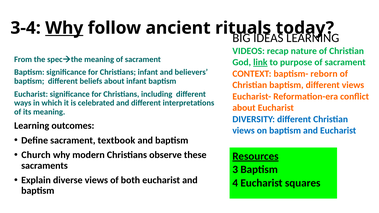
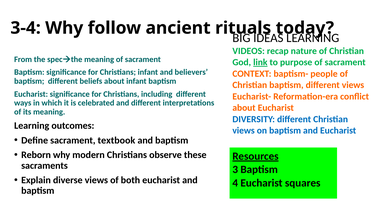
Why at (64, 28) underline: present -> none
reborn: reborn -> people
Church: Church -> Reborn
